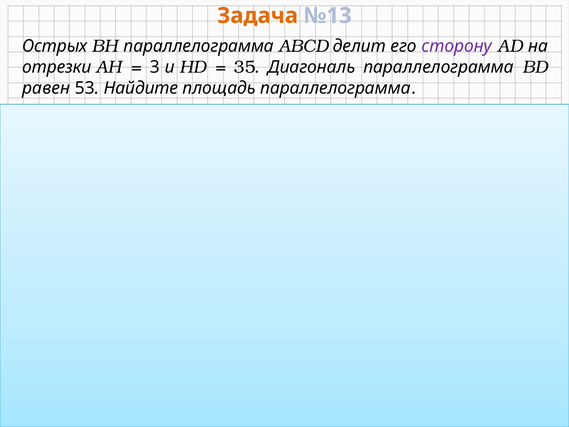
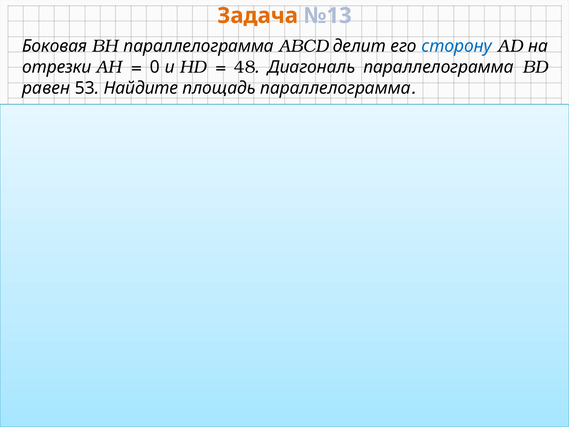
Острых: Острых -> Боковая
сторону colour: purple -> blue
3 at (155, 67): 3 -> 0
35: 35 -> 48
